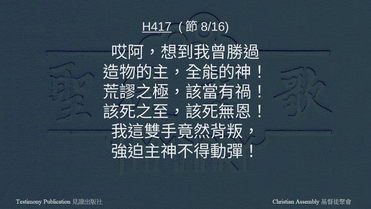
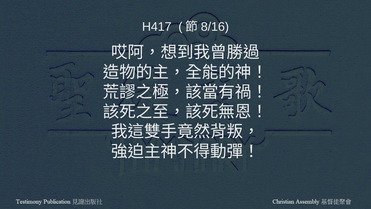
H417 underline: present -> none
